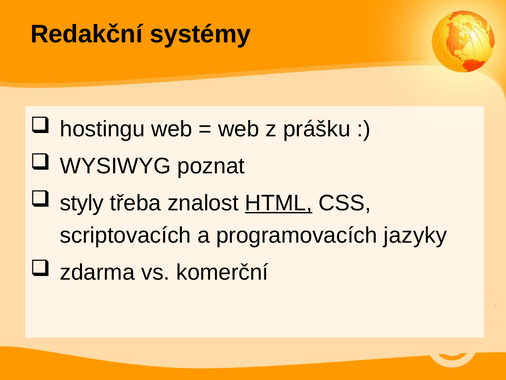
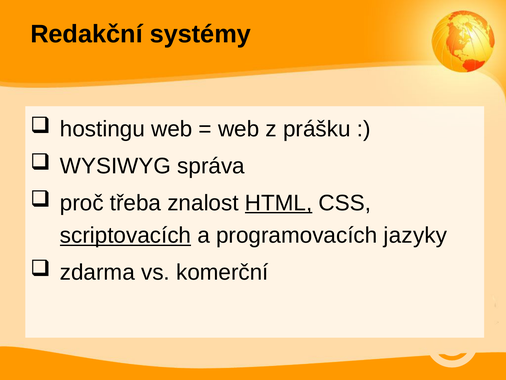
poznat: poznat -> správa
styly: styly -> proč
scriptovacích underline: none -> present
